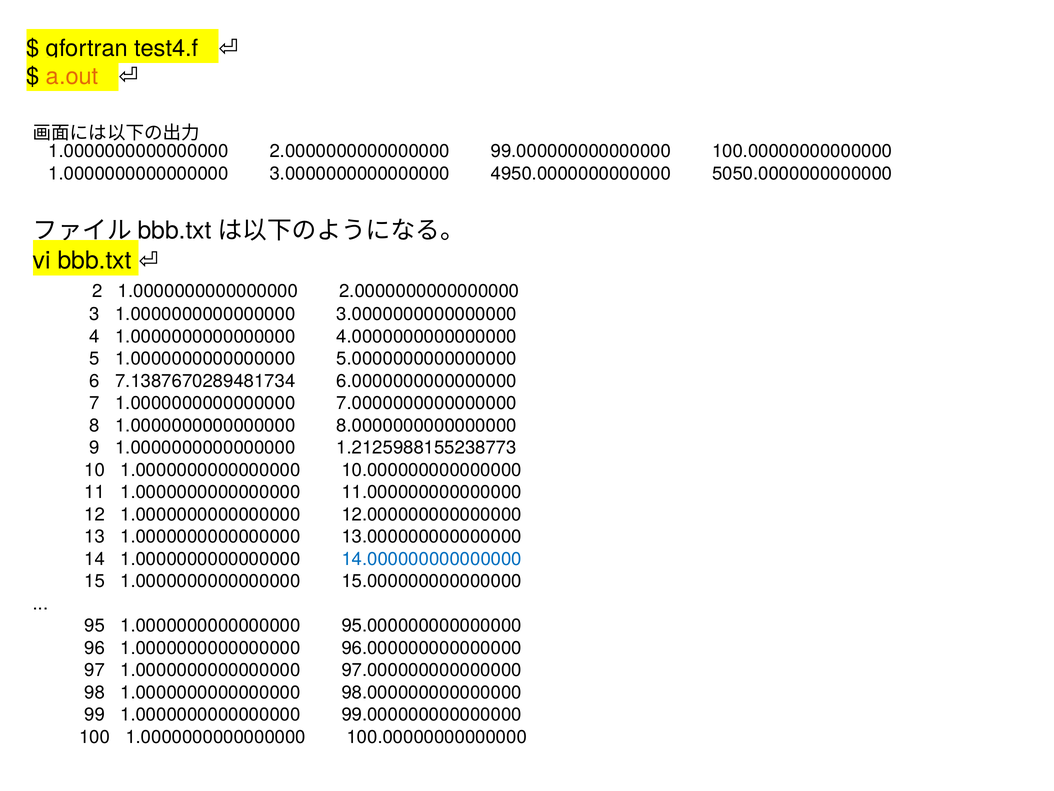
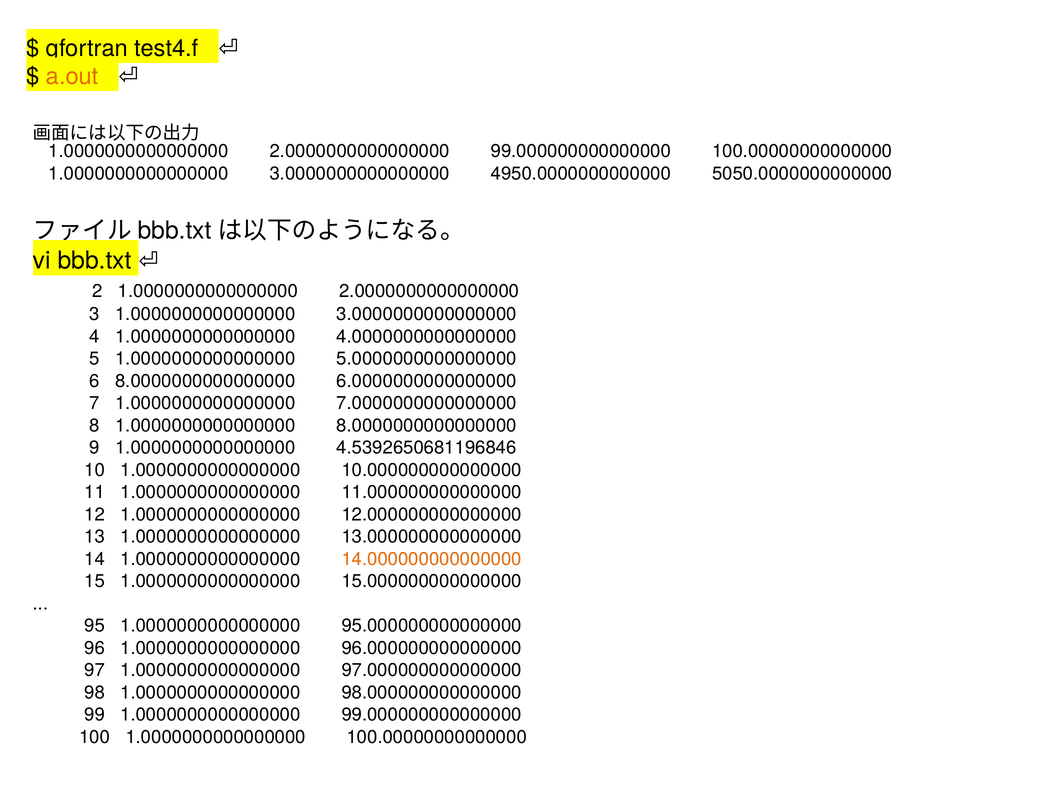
6 7.1387670289481734: 7.1387670289481734 -> 8.0000000000000000
1.2125988155238773: 1.2125988155238773 -> 4.5392650681196846
14.000000000000000 colour: blue -> orange
